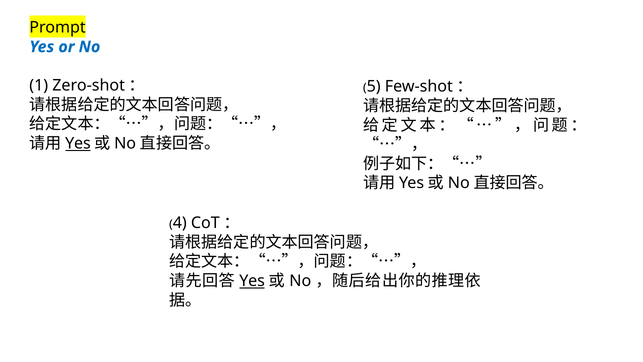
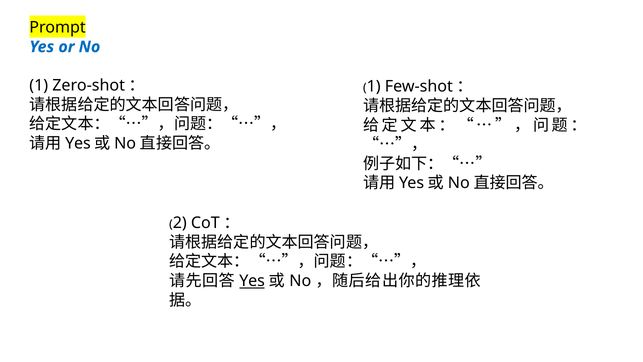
5 at (374, 87): 5 -> 1
Yes at (78, 143) underline: present -> none
4: 4 -> 2
